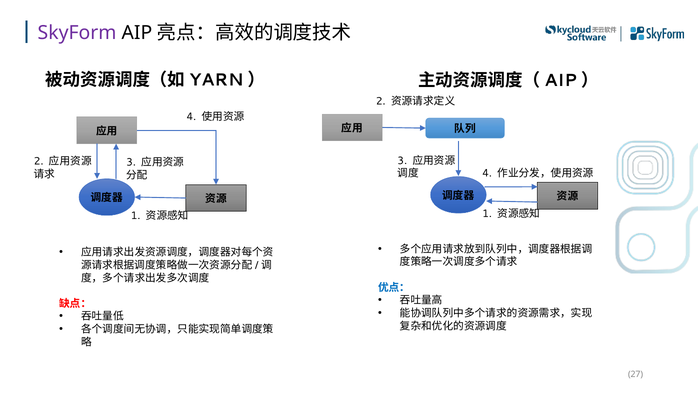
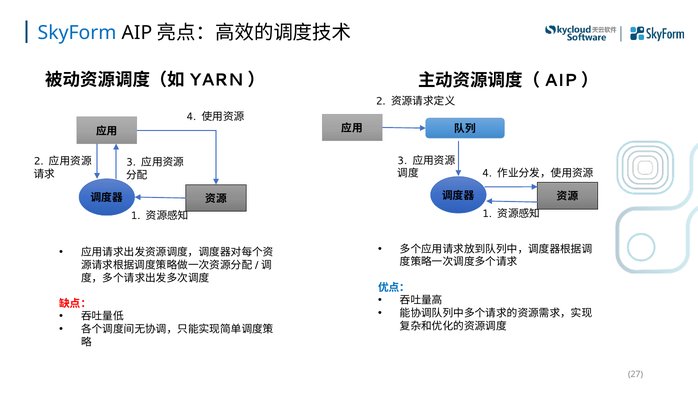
SkyForm colour: purple -> blue
